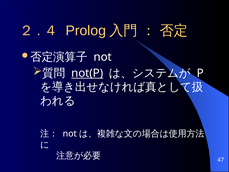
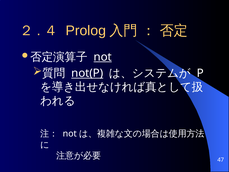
not at (103, 57) underline: none -> present
